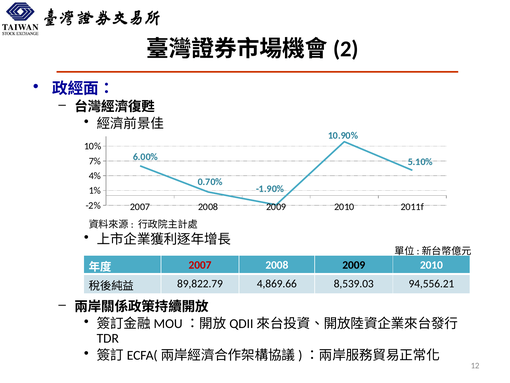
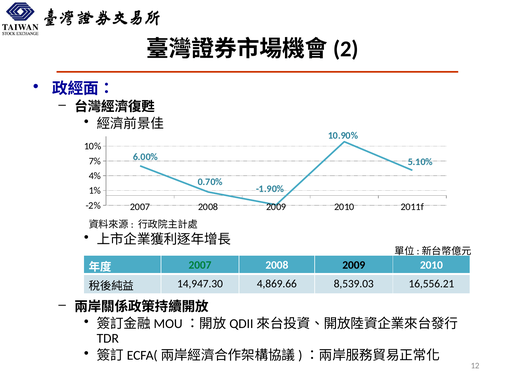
2007 at (200, 265) colour: red -> green
89,822.79: 89,822.79 -> 14,947.30
94,556.21: 94,556.21 -> 16,556.21
